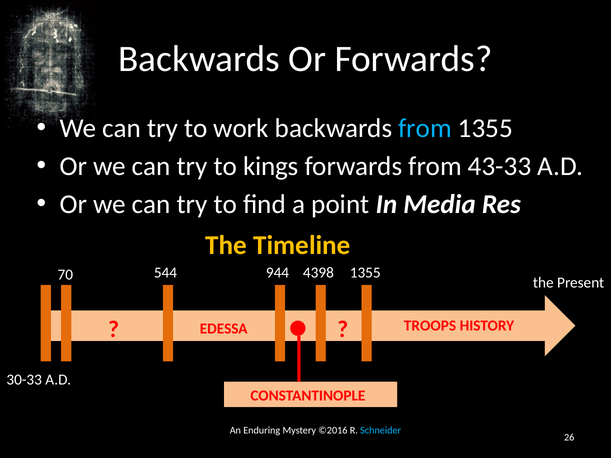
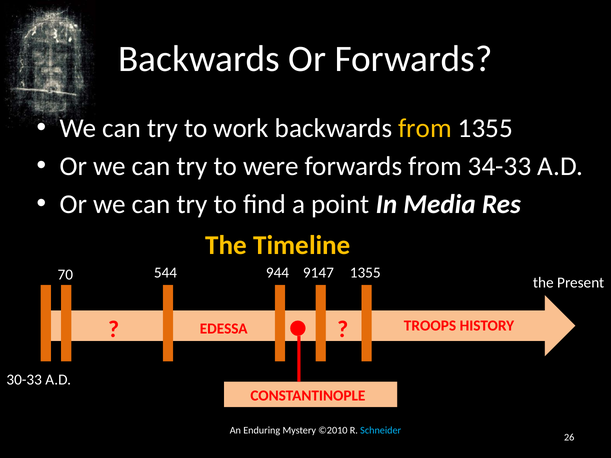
from at (425, 128) colour: light blue -> yellow
kings: kings -> were
43-33: 43-33 -> 34-33
4398: 4398 -> 9147
©2016: ©2016 -> ©2010
